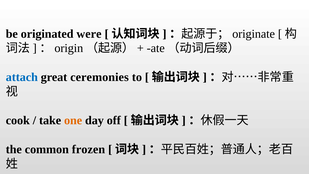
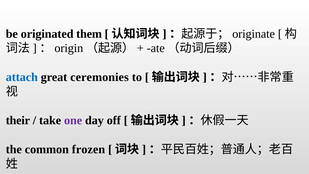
were: were -> them
cook: cook -> their
one colour: orange -> purple
